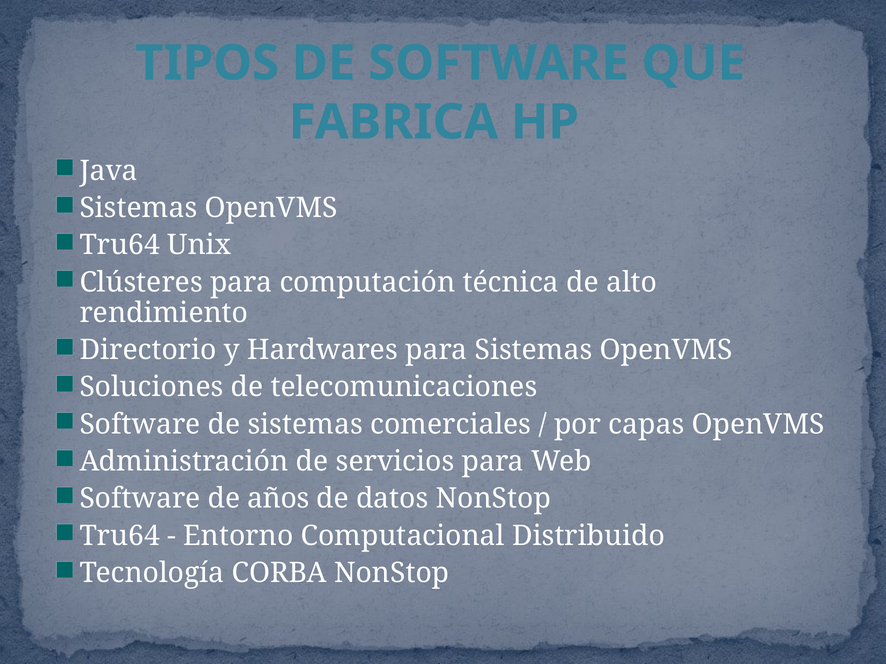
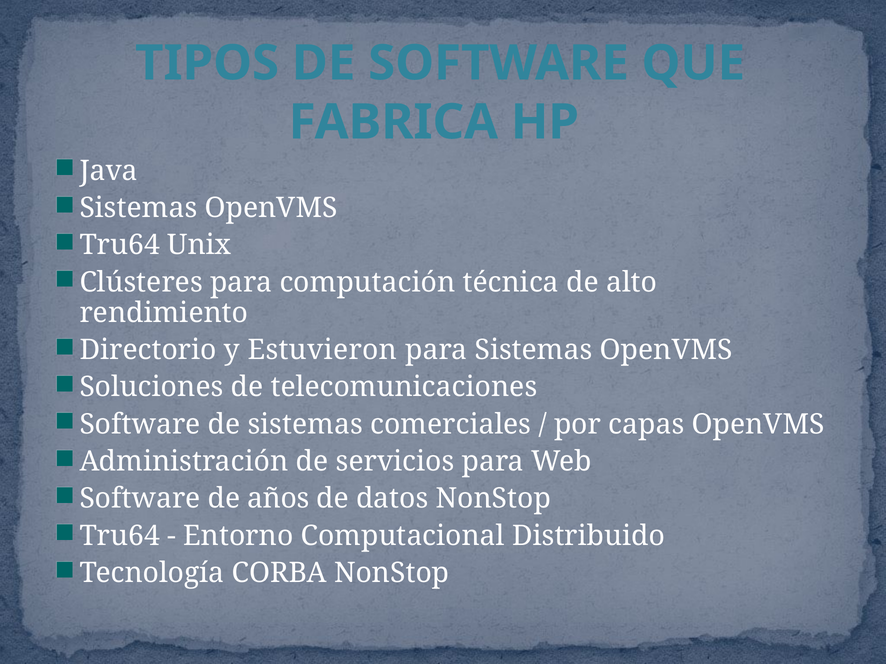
Hardwares: Hardwares -> Estuvieron
